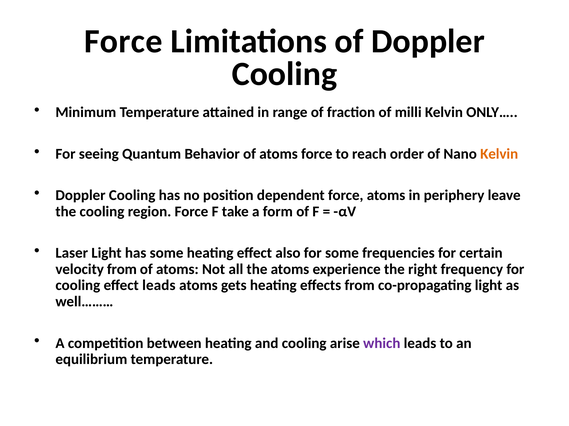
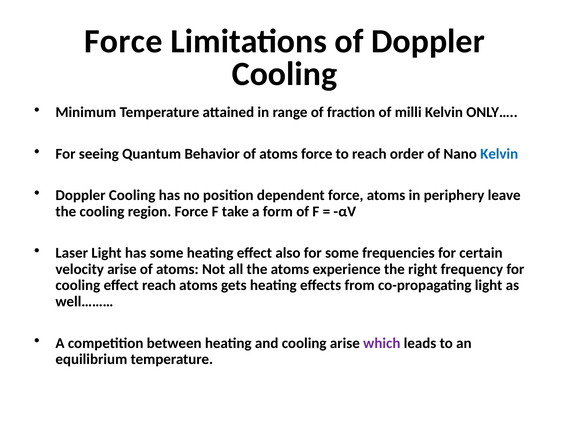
Kelvin at (499, 154) colour: orange -> blue
velocity from: from -> arise
effect leads: leads -> reach
